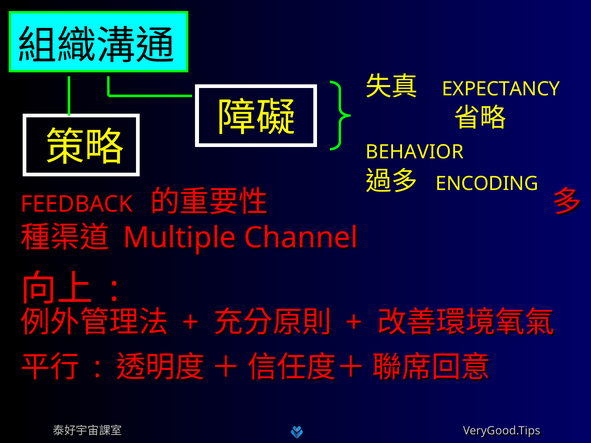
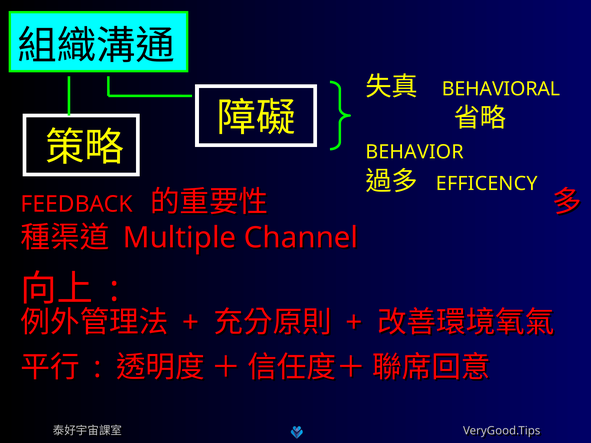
EXPECTANCY: EXPECTANCY -> BEHAVIORAL
ENCODING: ENCODING -> EFFICENCY
